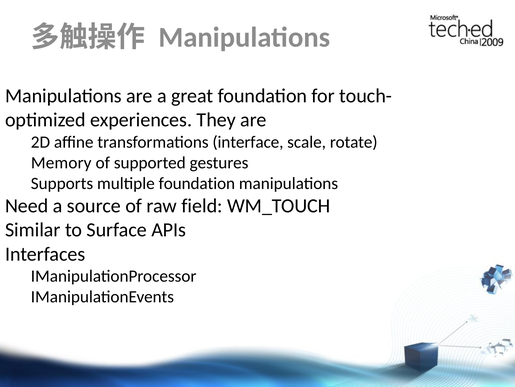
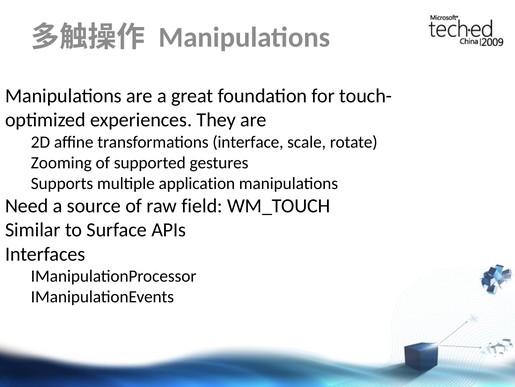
Memory: Memory -> Zooming
multiple foundation: foundation -> application
